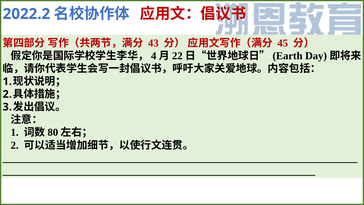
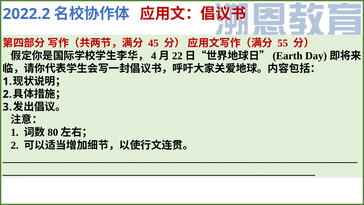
43: 43 -> 45
45: 45 -> 55
